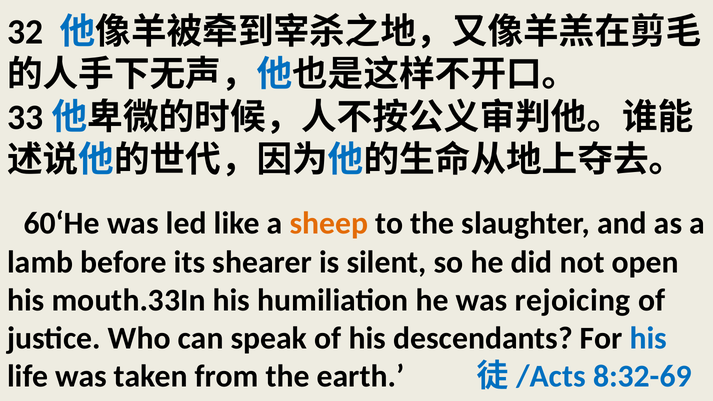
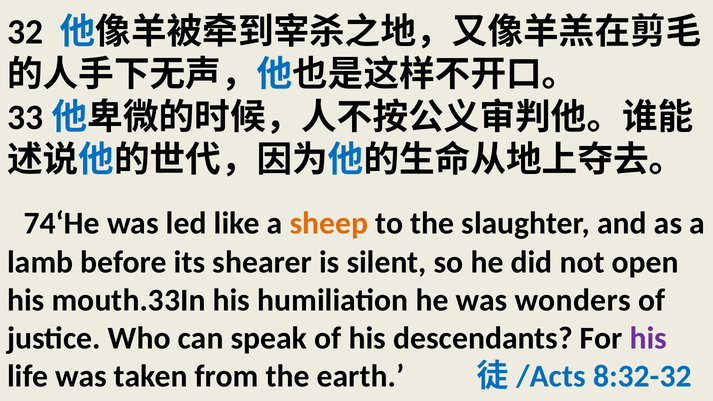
60‘He: 60‘He -> 74‘He
rejoicing: rejoicing -> wonders
his at (648, 338) colour: blue -> purple
8:32-69: 8:32-69 -> 8:32-32
